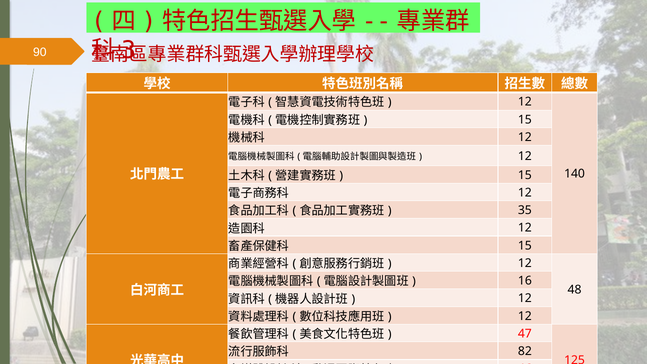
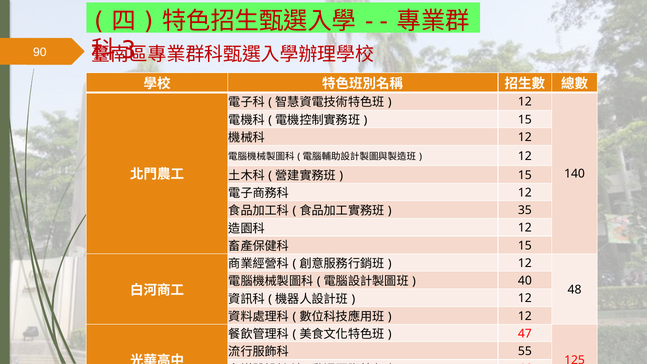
16: 16 -> 40
82: 82 -> 55
